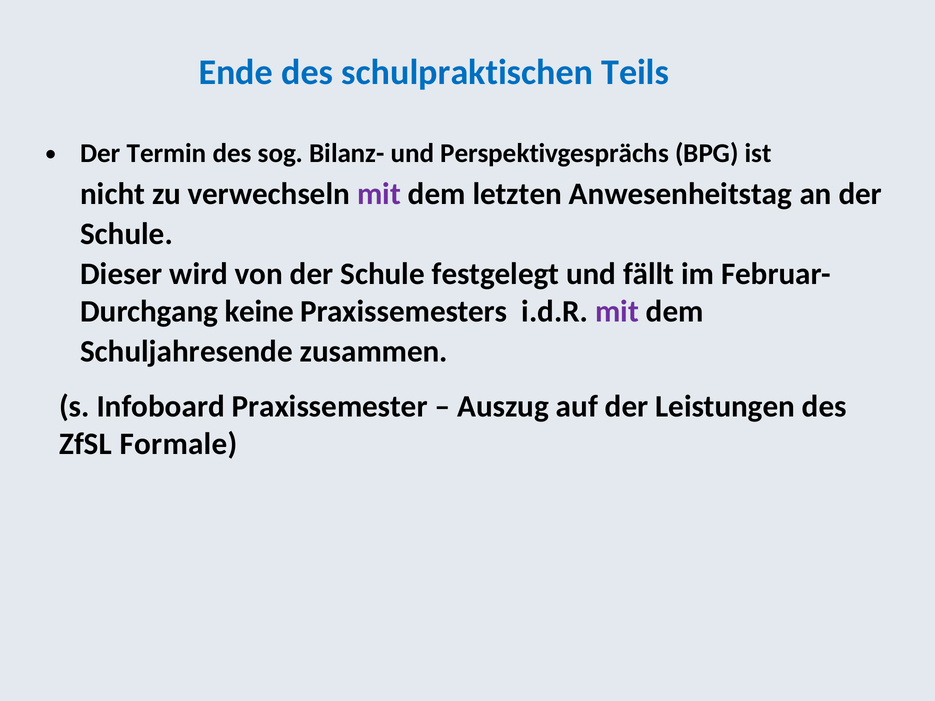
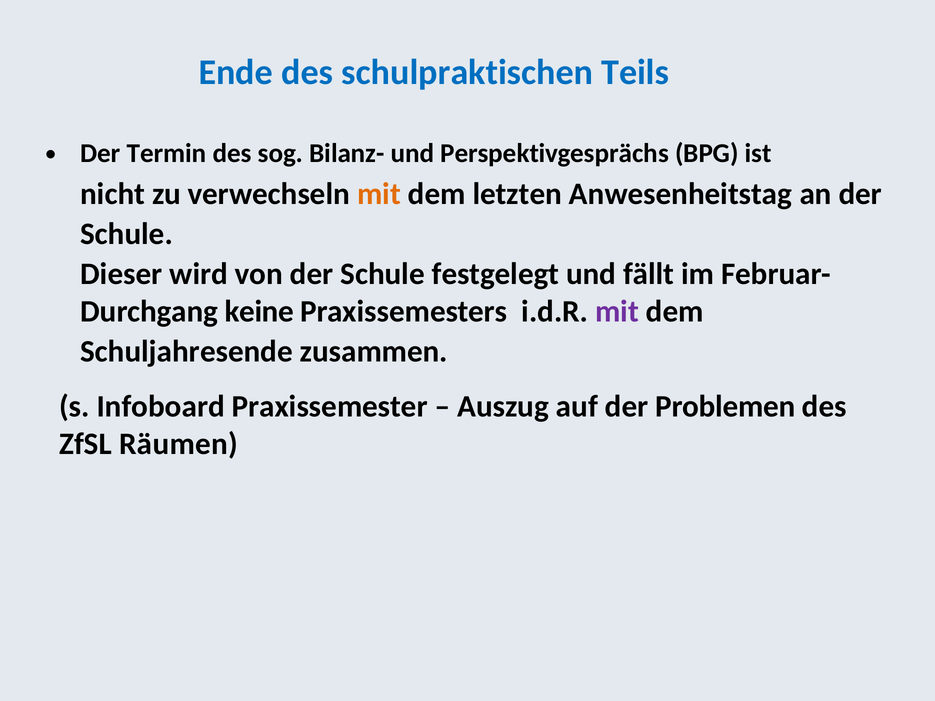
mit at (379, 194) colour: purple -> orange
Leistungen: Leistungen -> Problemen
Formale: Formale -> Räumen
